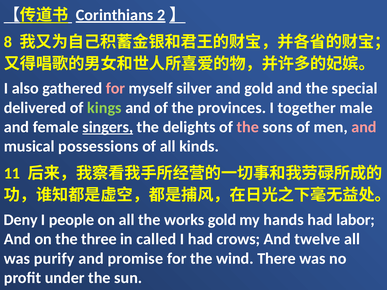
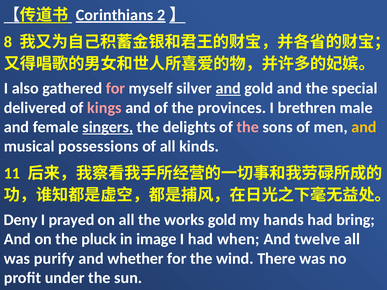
and at (228, 88) underline: none -> present
kings colour: light green -> pink
together: together -> brethren
and at (364, 127) colour: pink -> yellow
people: people -> prayed
labor: labor -> bring
three: three -> pluck
called: called -> image
crows: crows -> when
promise: promise -> whether
